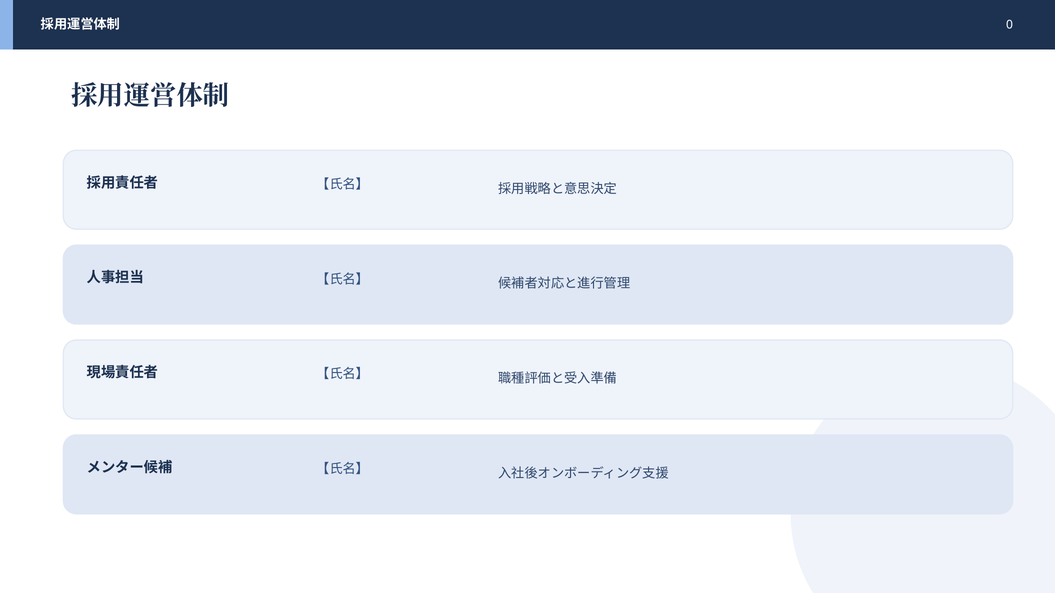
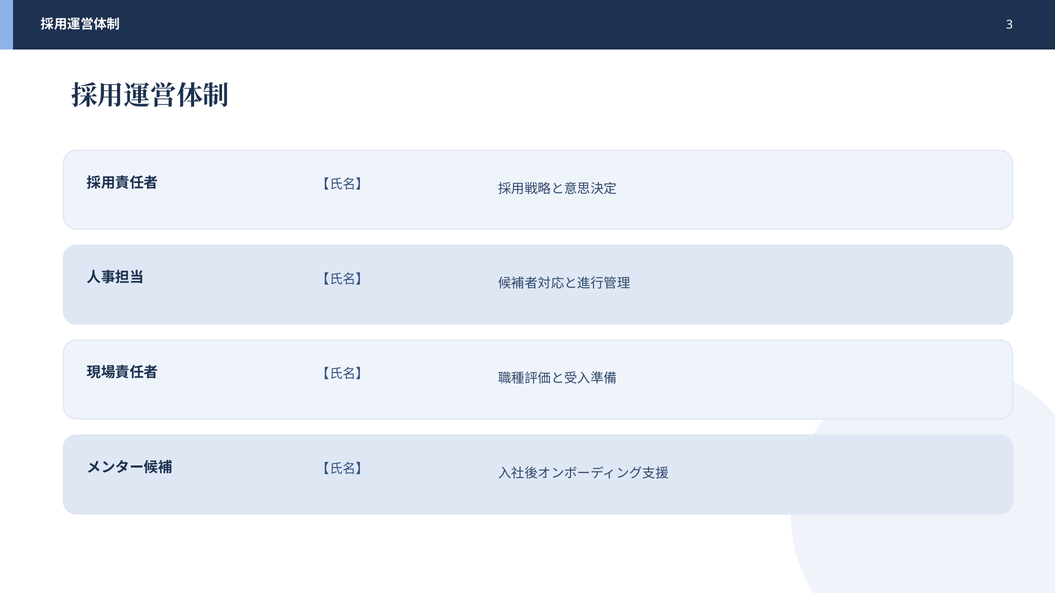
0: 0 -> 3
